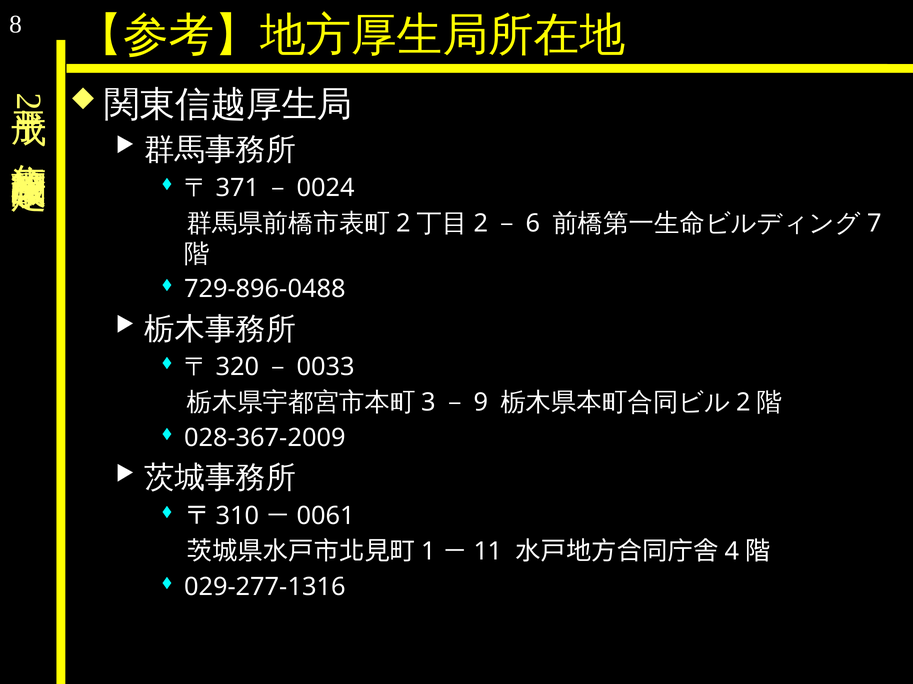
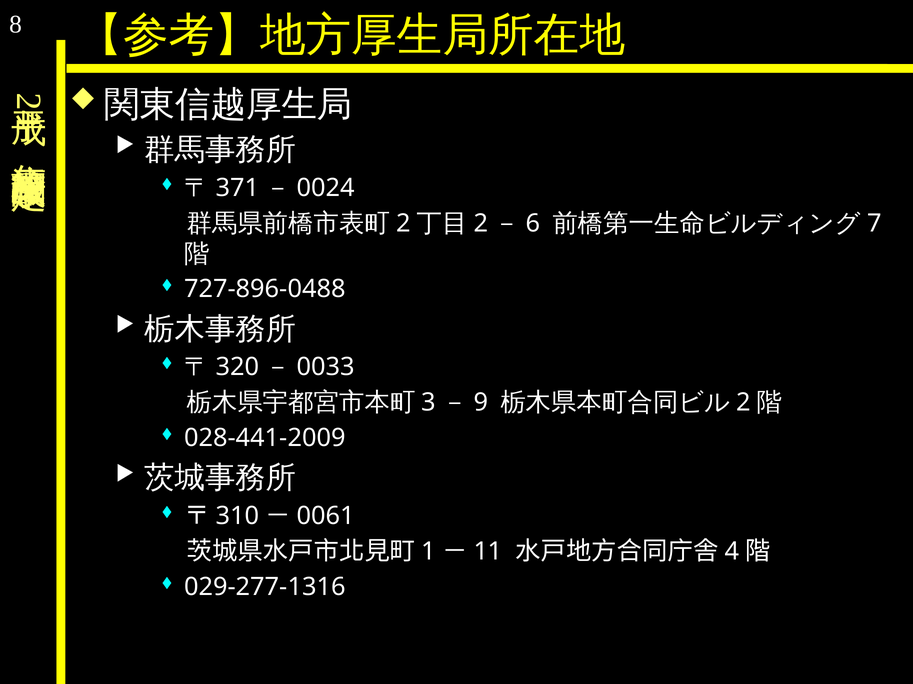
729-896-0488: 729-896-0488 -> 727-896-0488
028-367-2009: 028-367-2009 -> 028-441-2009
